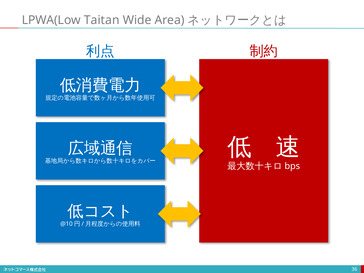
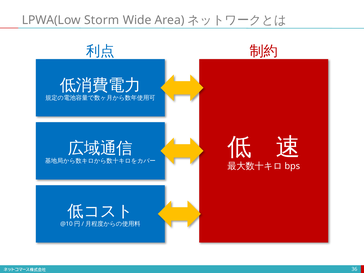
Taitan: Taitan -> Storm
